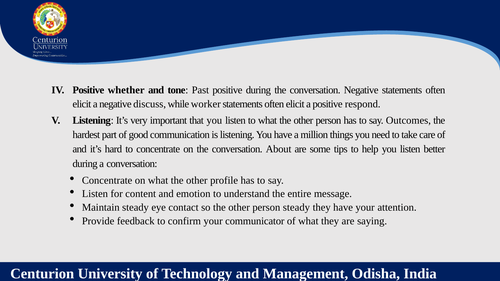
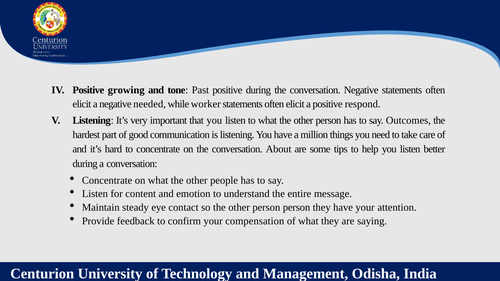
whether: whether -> growing
discuss: discuss -> needed
profile: profile -> people
person steady: steady -> person
communicator: communicator -> compensation
